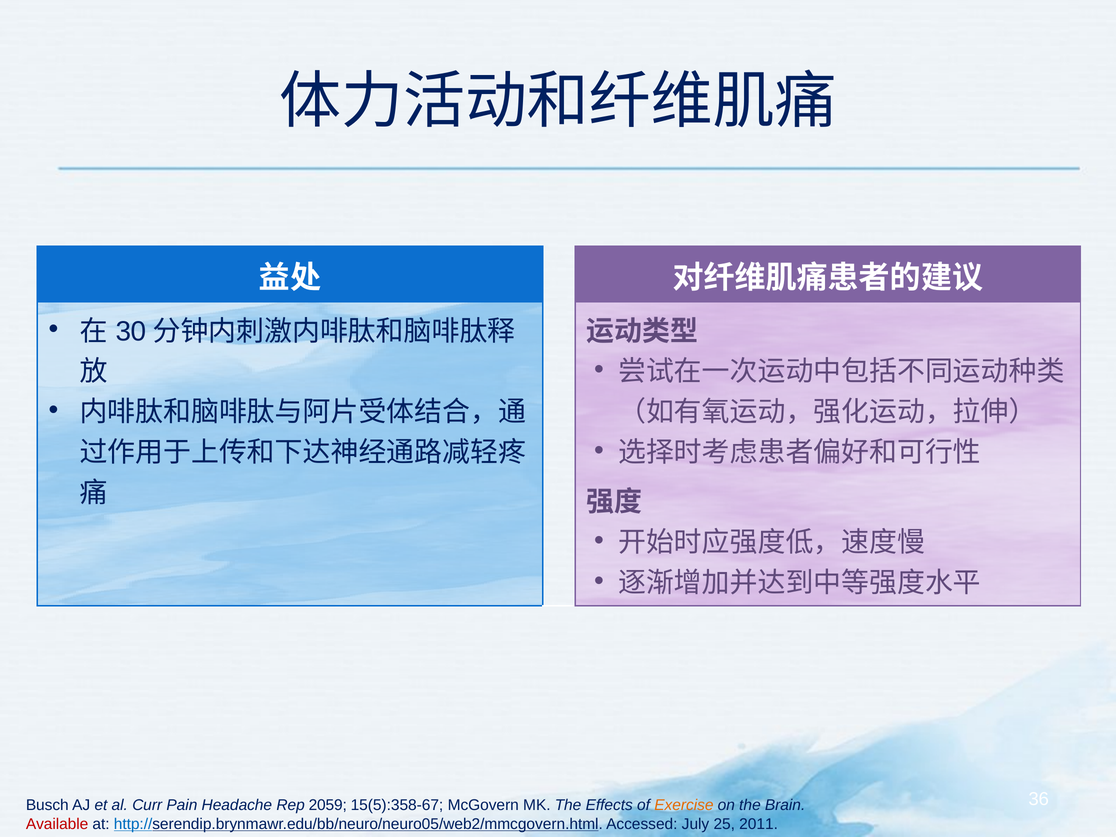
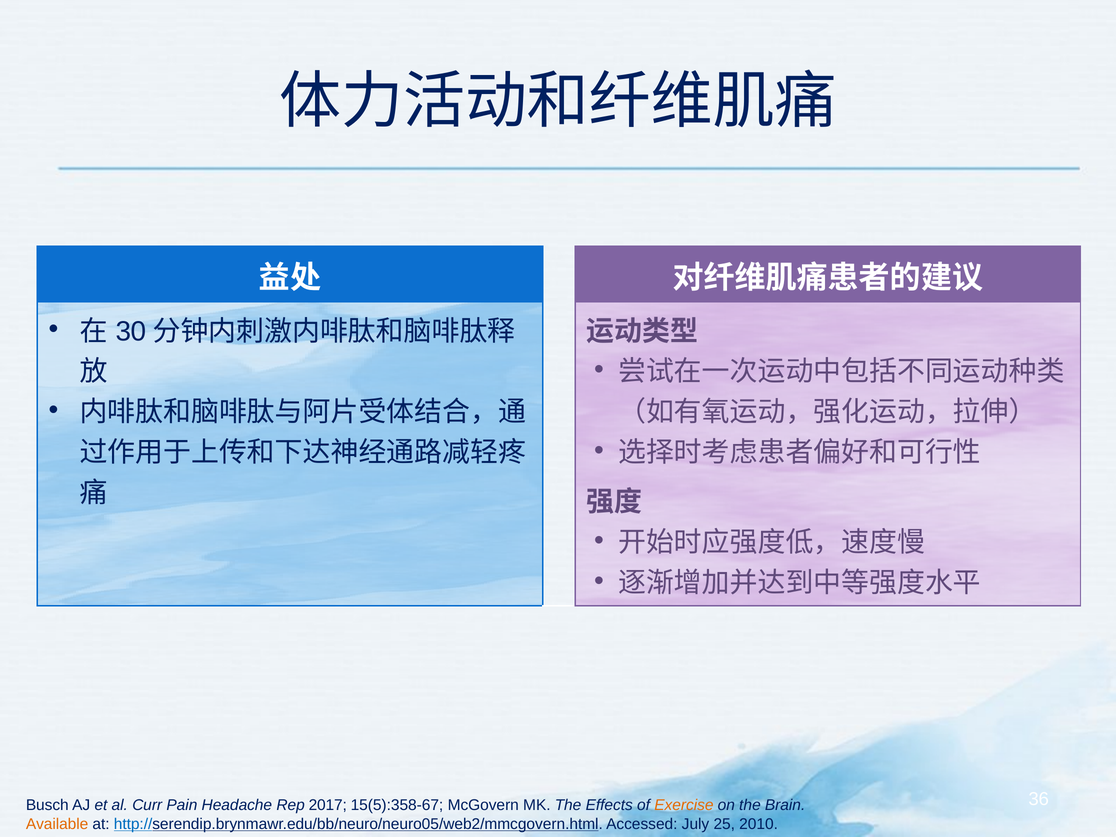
2059: 2059 -> 2017
Available colour: red -> orange
2011: 2011 -> 2010
